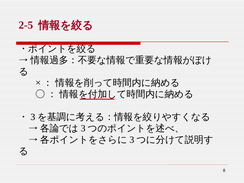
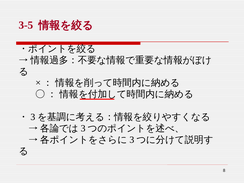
2-5: 2-5 -> 3-5
